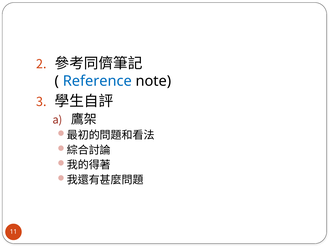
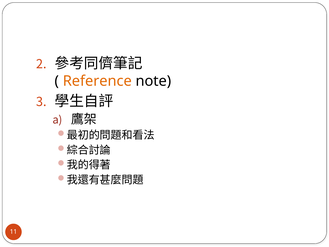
Reference colour: blue -> orange
